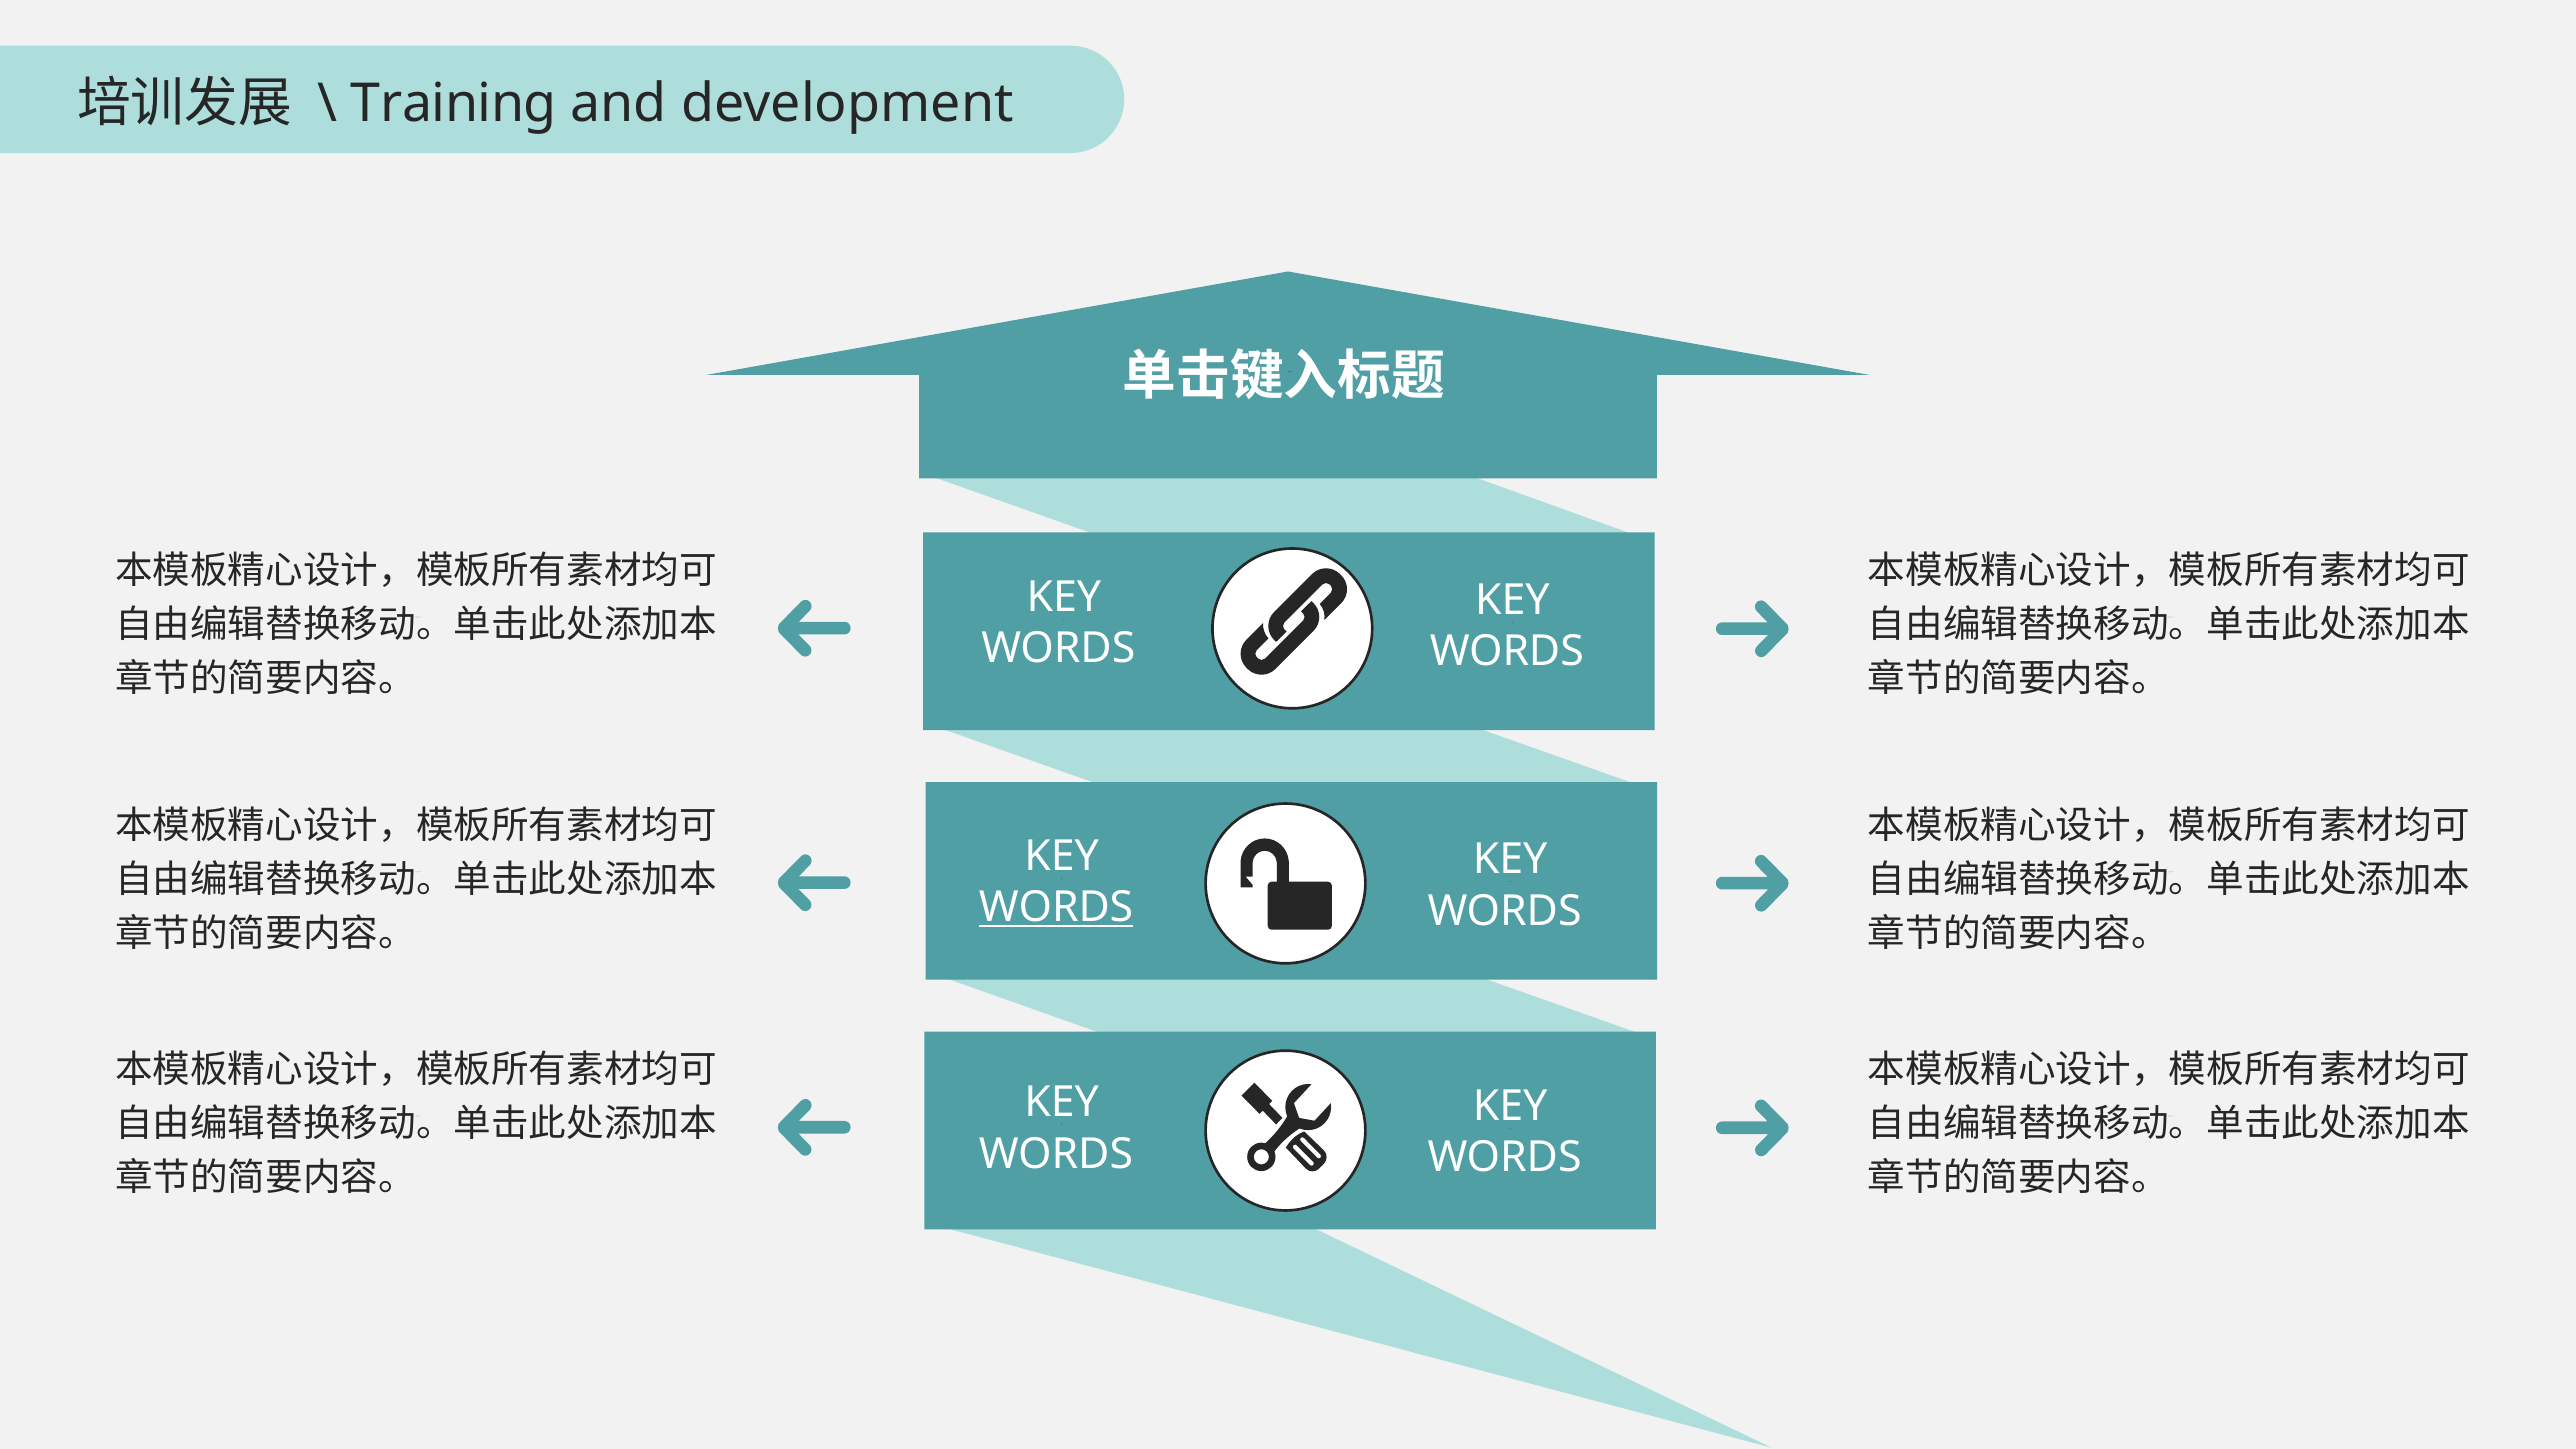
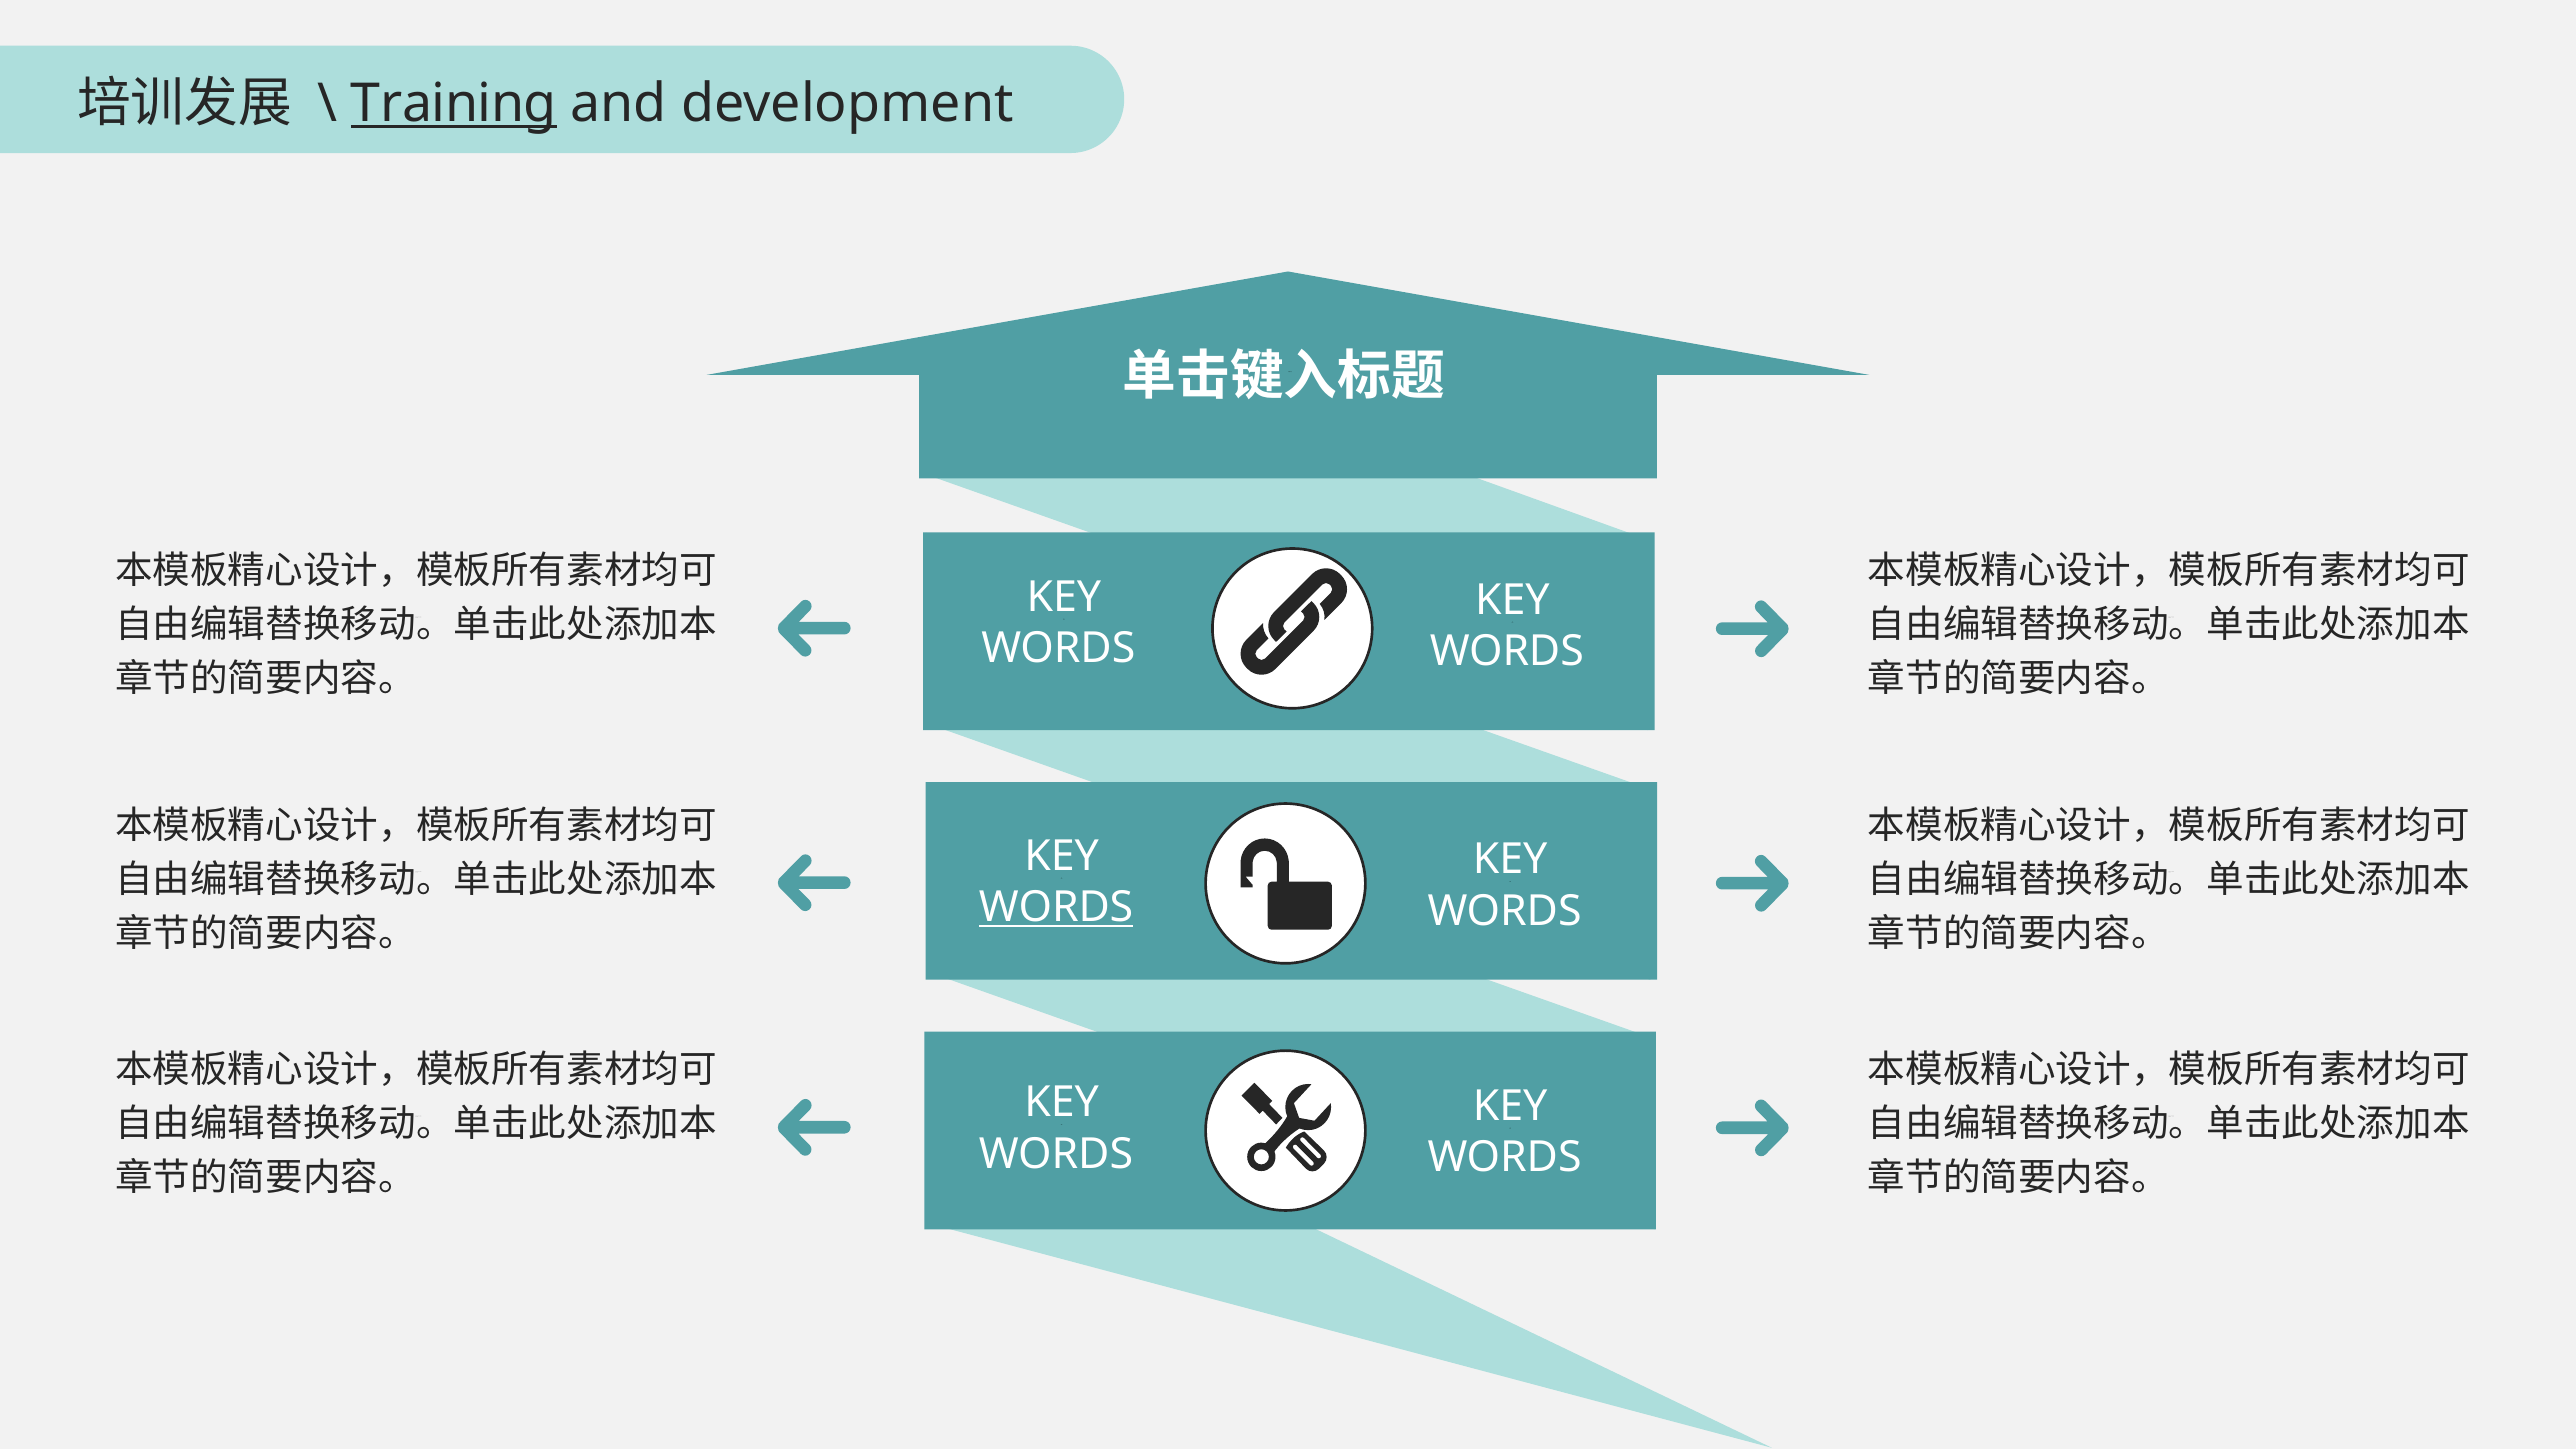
Training underline: none -> present
